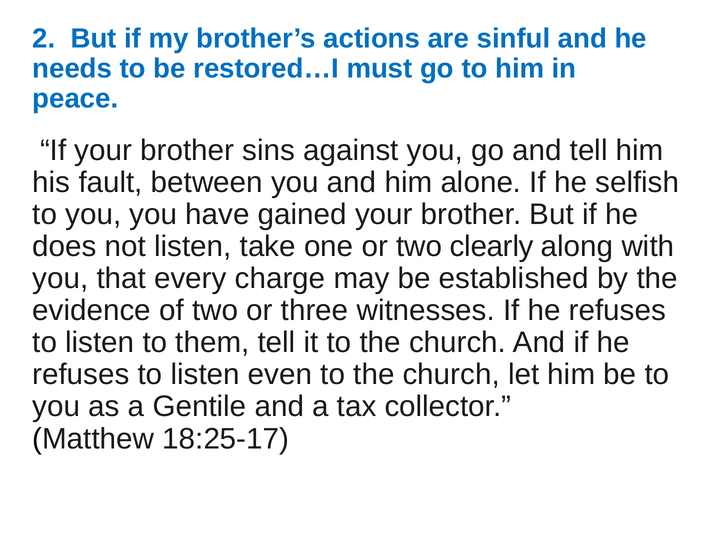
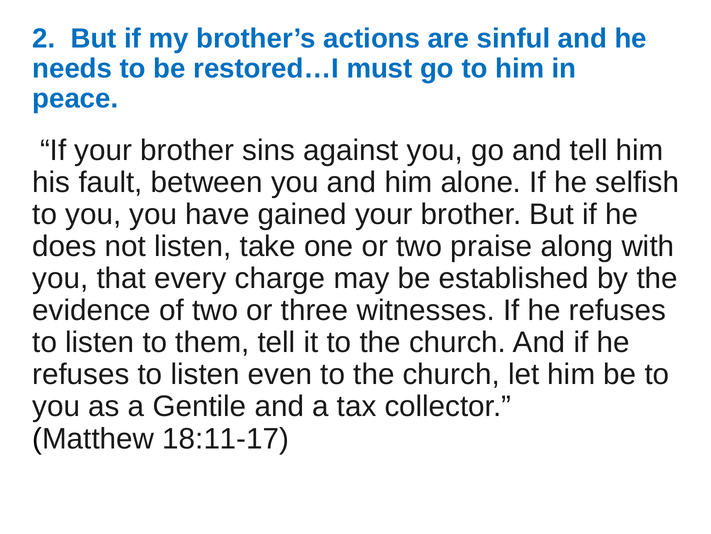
clearly: clearly -> praise
18:25-17: 18:25-17 -> 18:11-17
